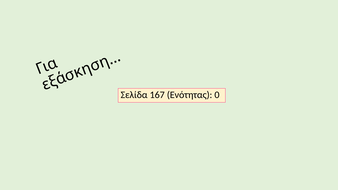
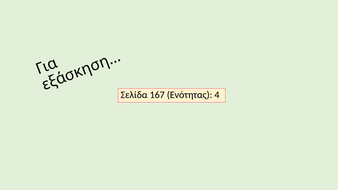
0: 0 -> 4
